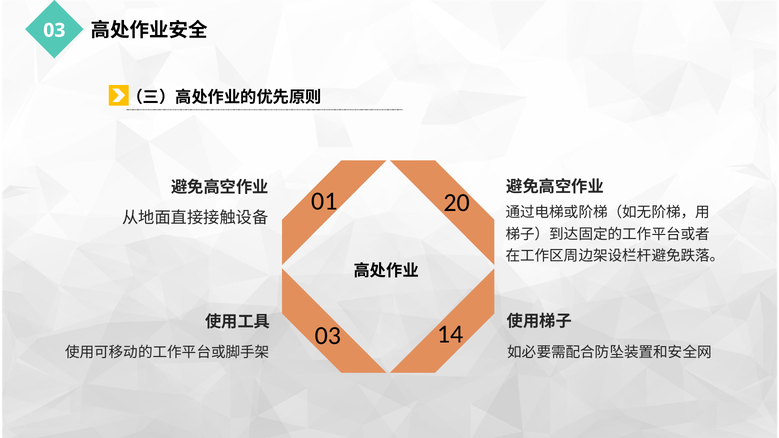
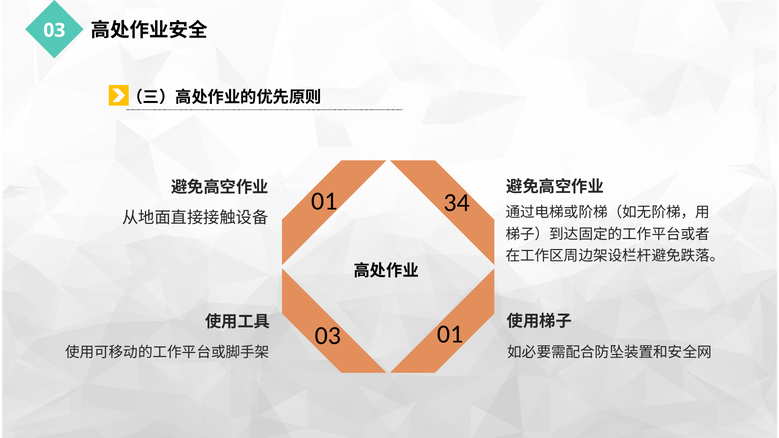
20: 20 -> 34
03 14: 14 -> 01
